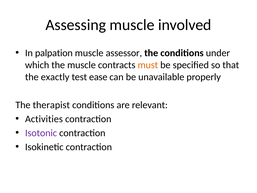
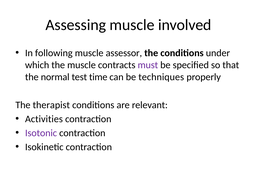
palpation: palpation -> following
must colour: orange -> purple
exactly: exactly -> normal
ease: ease -> time
unavailable: unavailable -> techniques
